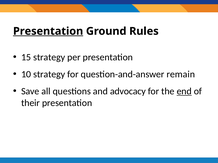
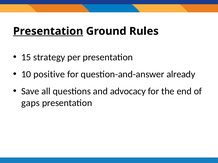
10 strategy: strategy -> positive
remain: remain -> already
end underline: present -> none
their: their -> gaps
